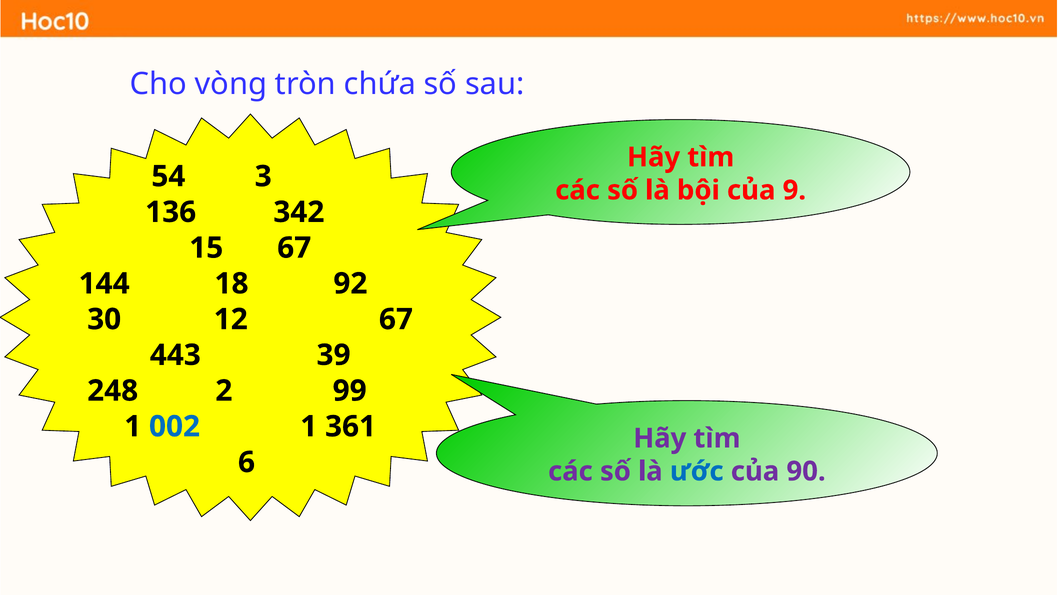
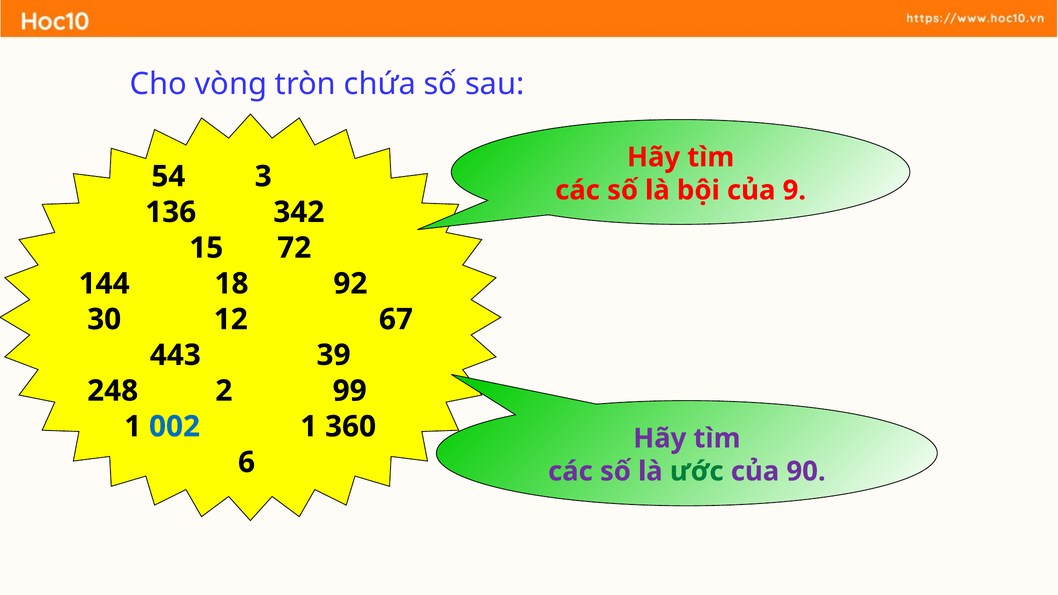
15 67: 67 -> 72
361: 361 -> 360
ước colour: blue -> green
